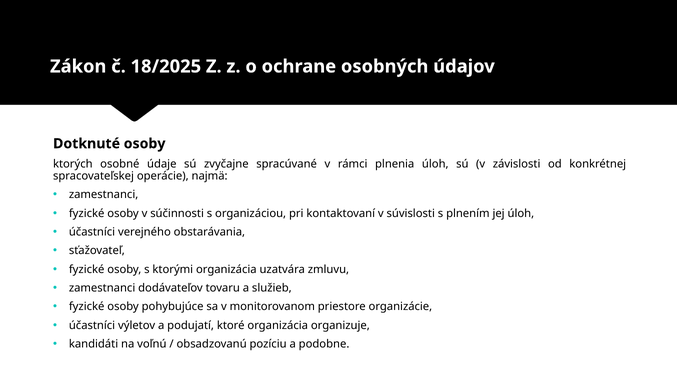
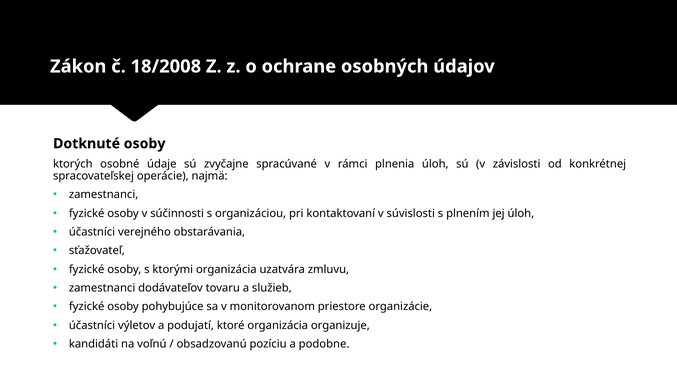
18/2025: 18/2025 -> 18/2008
